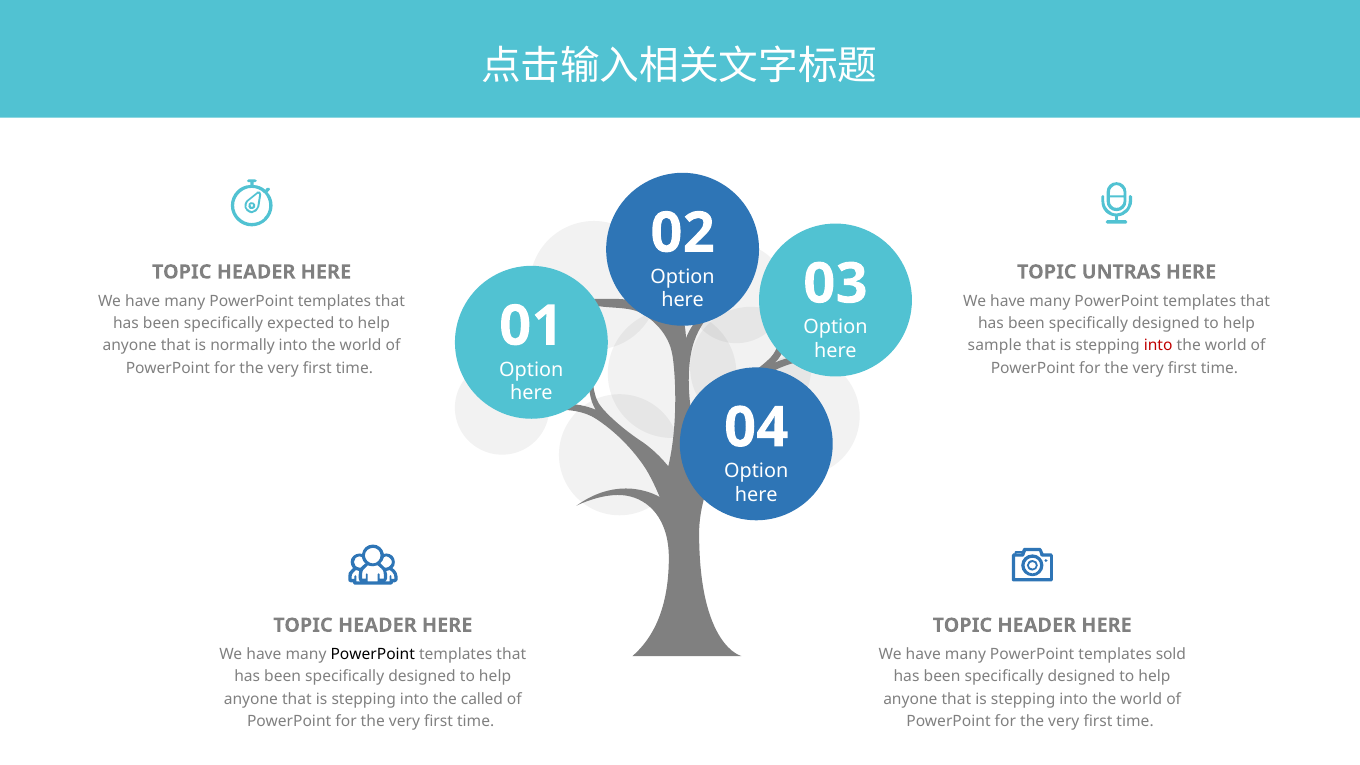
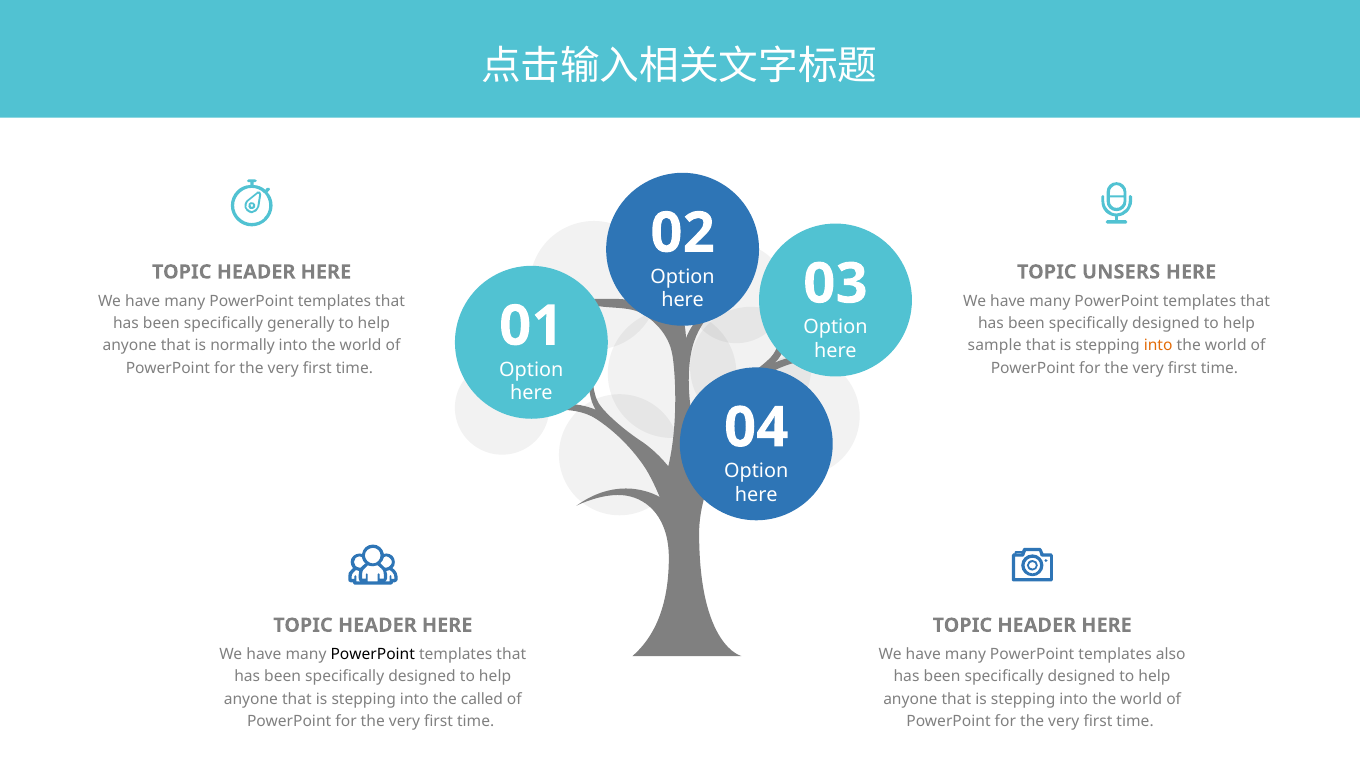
UNTRAS: UNTRAS -> UNSERS
expected: expected -> generally
into at (1158, 346) colour: red -> orange
sold: sold -> also
